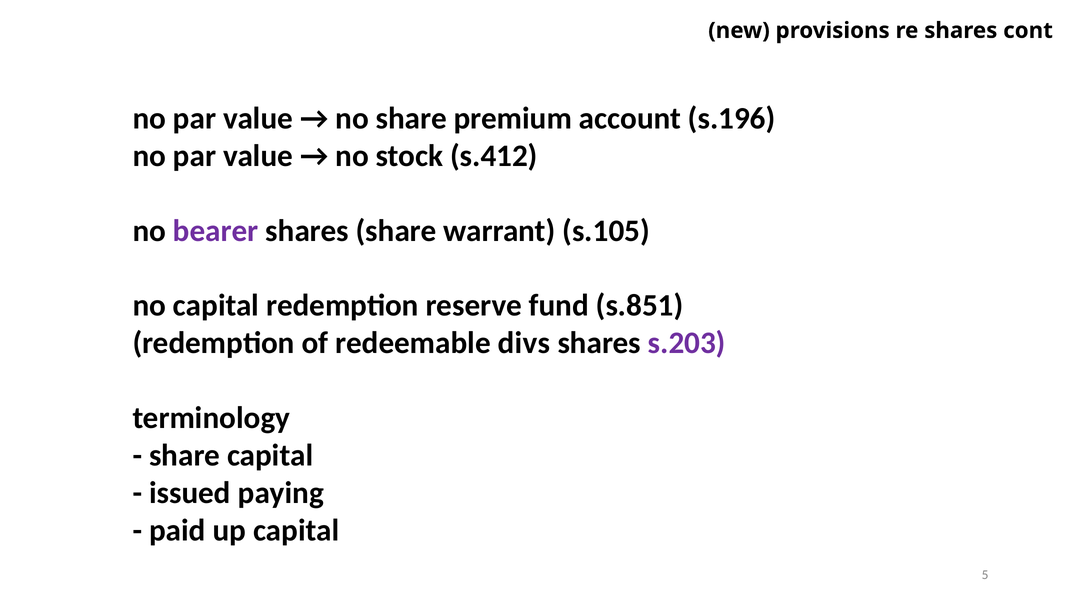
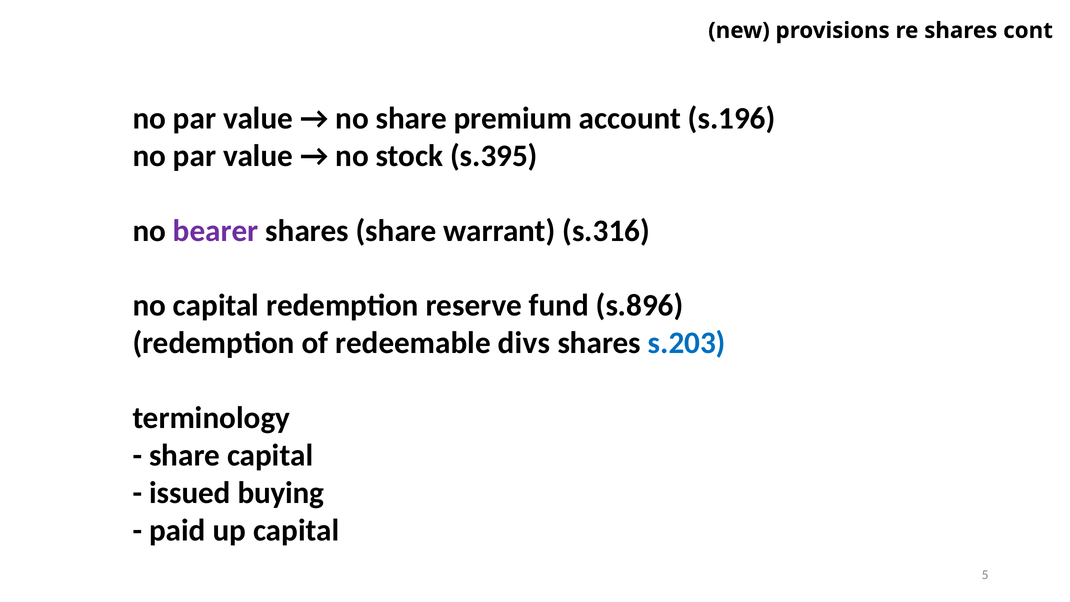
s.412: s.412 -> s.395
s.105: s.105 -> s.316
s.851: s.851 -> s.896
s.203 colour: purple -> blue
paying: paying -> buying
